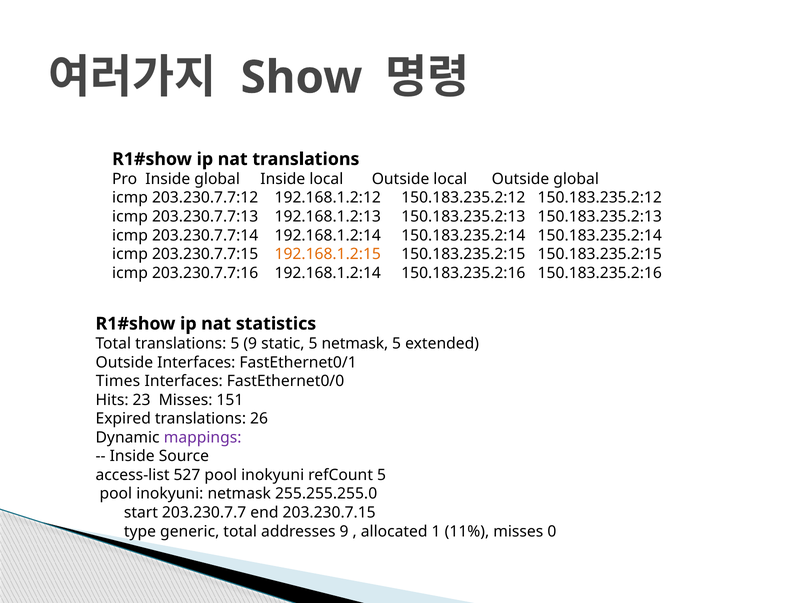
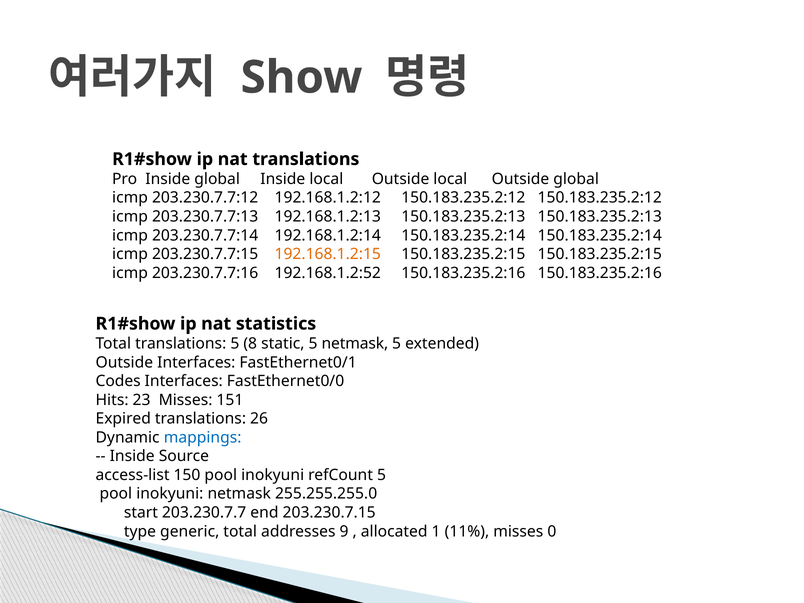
203.230.7.7:16 192.168.1.2:14: 192.168.1.2:14 -> 192.168.1.2:52
5 9: 9 -> 8
Times: Times -> Codes
mappings colour: purple -> blue
527: 527 -> 150
